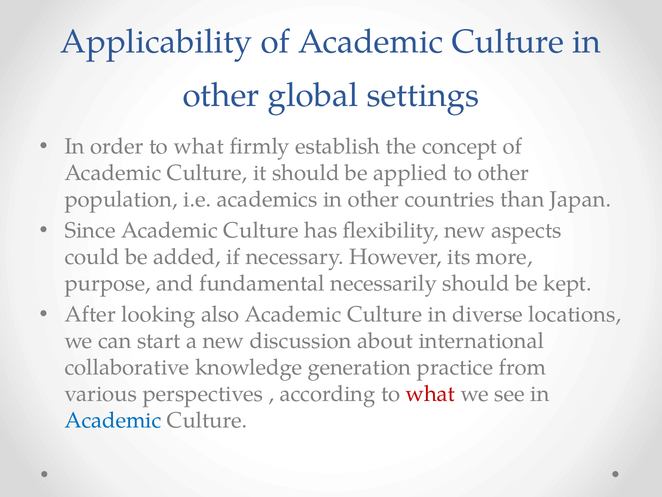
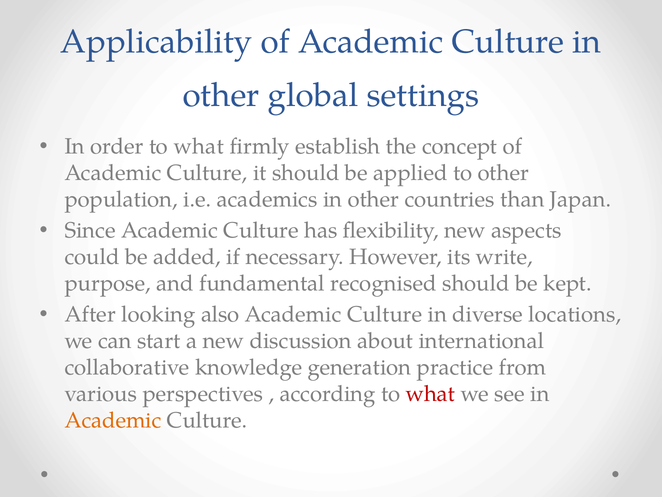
more: more -> write
necessarily: necessarily -> recognised
Academic at (113, 420) colour: blue -> orange
